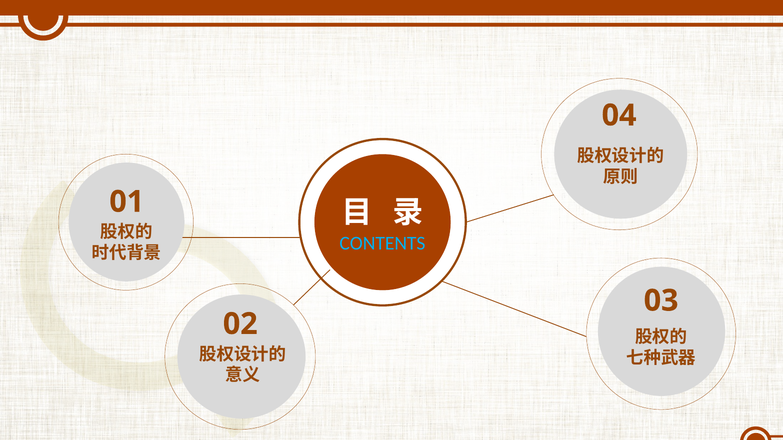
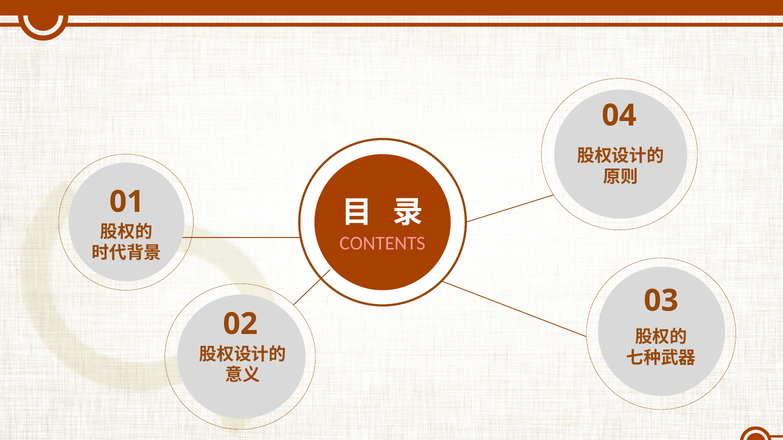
CONTENTS colour: light blue -> pink
